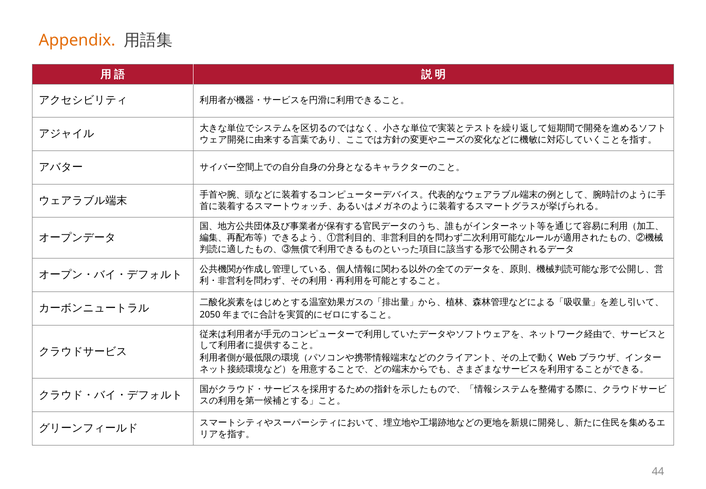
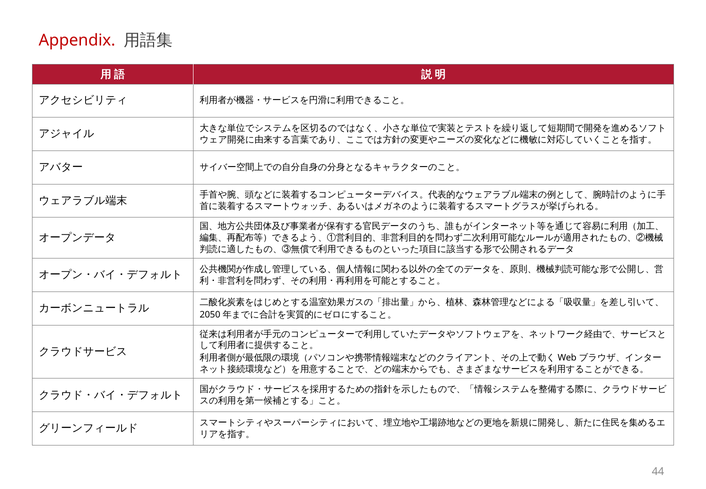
Appendix colour: orange -> red
